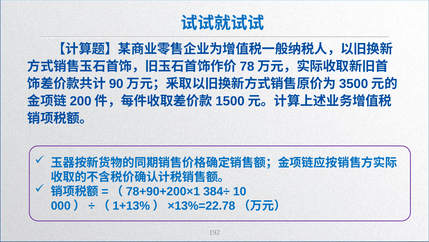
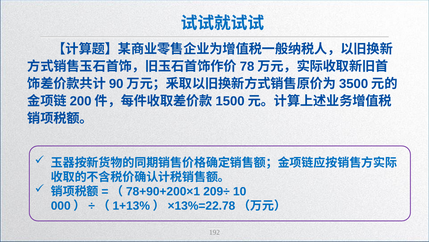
384÷: 384÷ -> 209÷
